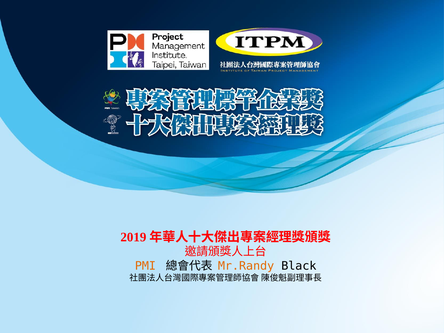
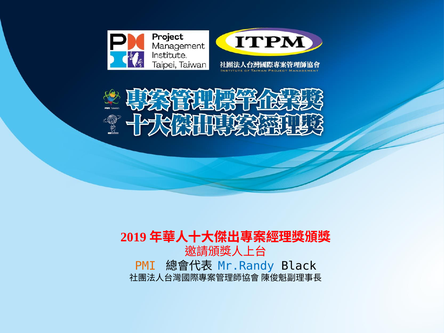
Mr.Randy colour: orange -> blue
